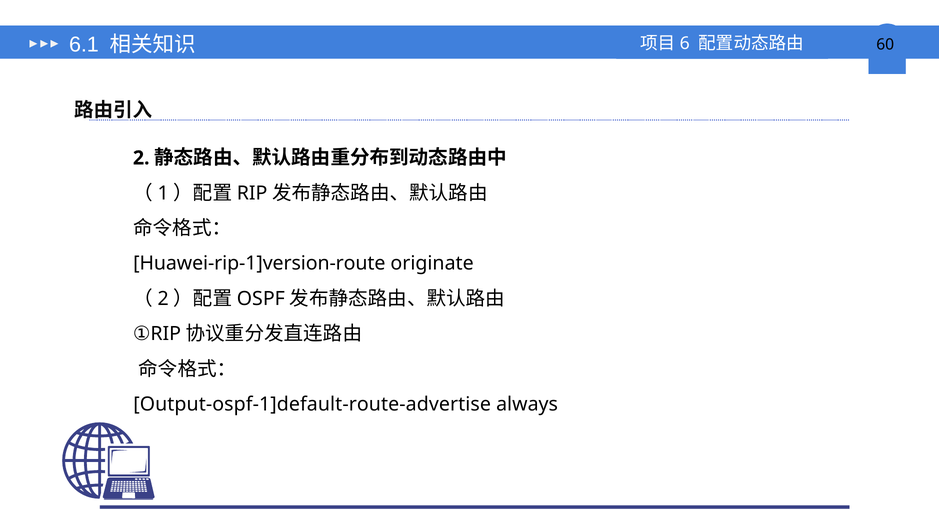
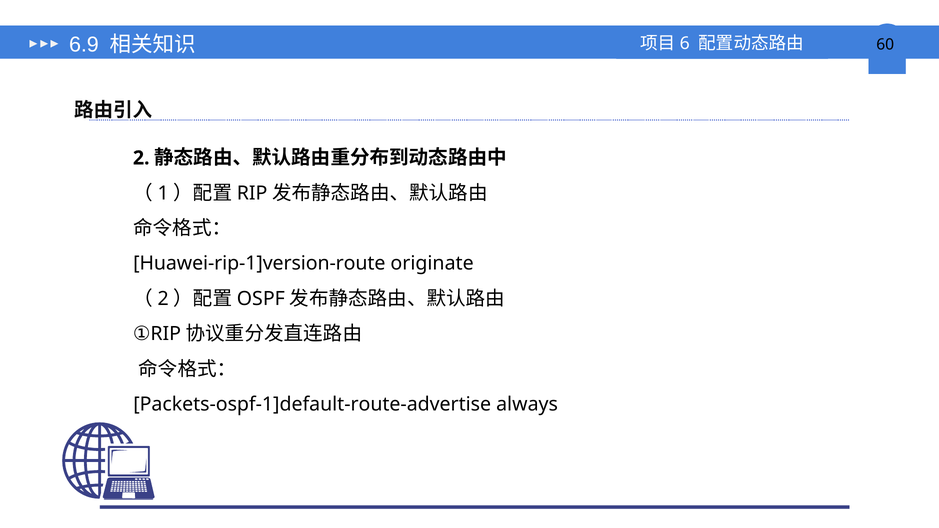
6.1: 6.1 -> 6.9
Output-ospf-1]default-route-advertise: Output-ospf-1]default-route-advertise -> Packets-ospf-1]default-route-advertise
